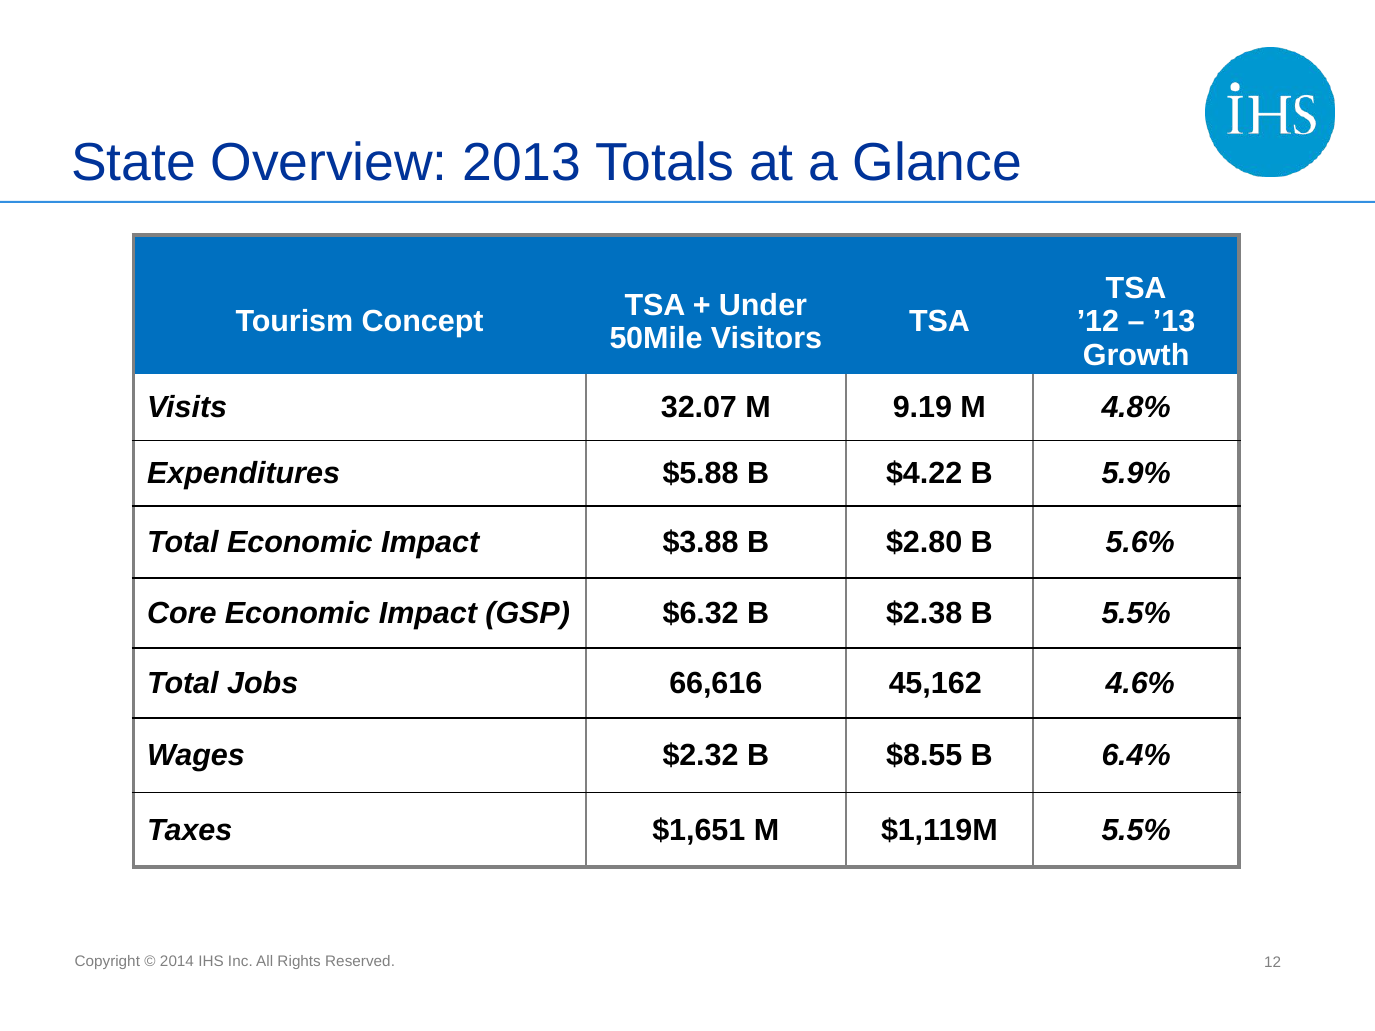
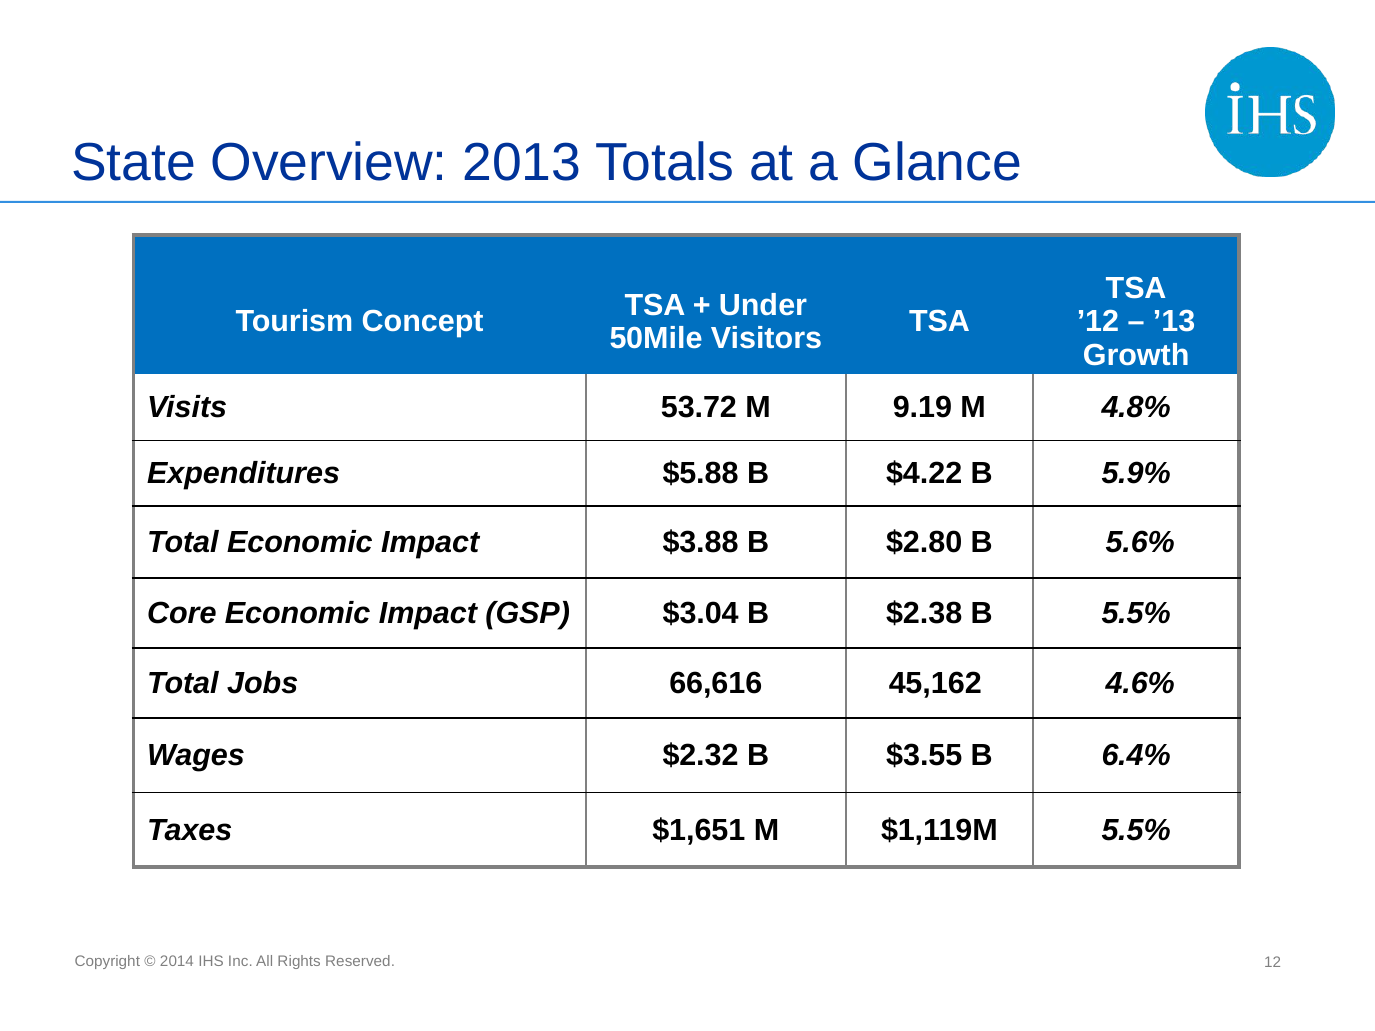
32.07: 32.07 -> 53.72
$6.32: $6.32 -> $3.04
$8.55: $8.55 -> $3.55
